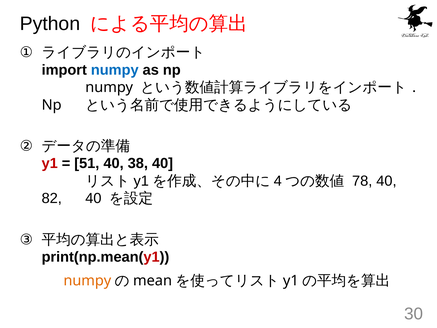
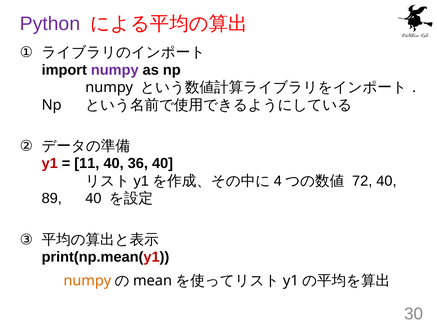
Python colour: black -> purple
numpy at (115, 70) colour: blue -> purple
51: 51 -> 11
38: 38 -> 36
78: 78 -> 72
82: 82 -> 89
